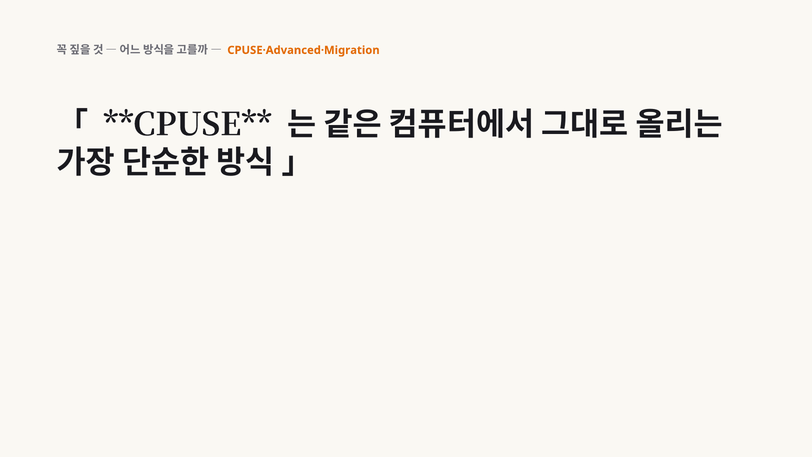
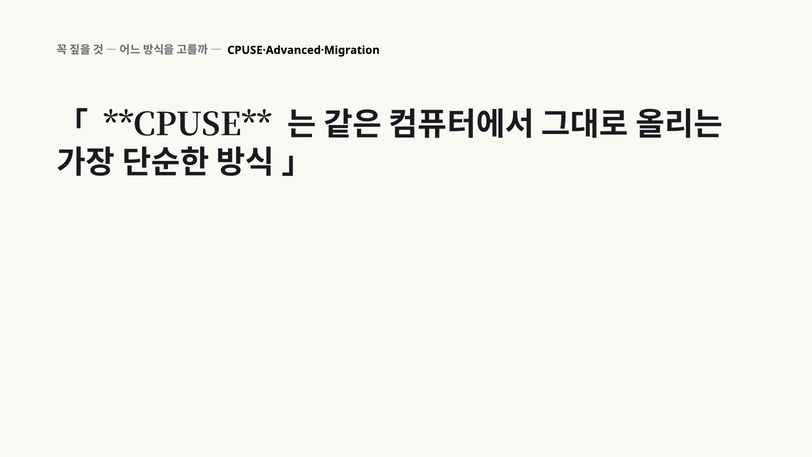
CPUSE·Advanced·Migration colour: orange -> black
